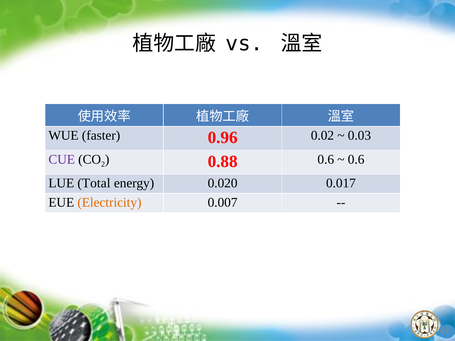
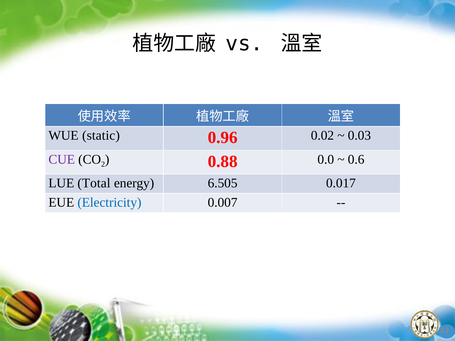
faster: faster -> static
0.88 0.6: 0.6 -> 0.0
0.020: 0.020 -> 6.505
Electricity colour: orange -> blue
